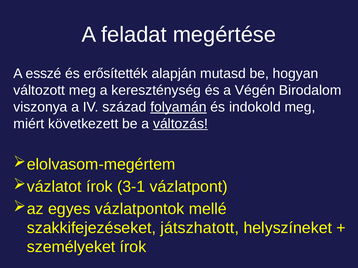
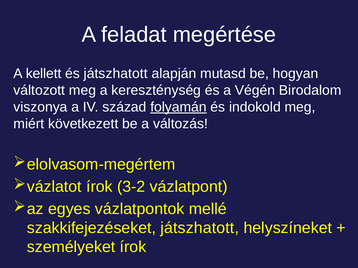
esszé: esszé -> kellett
és erősítették: erősítették -> játszhatott
változás underline: present -> none
3-1: 3-1 -> 3-2
